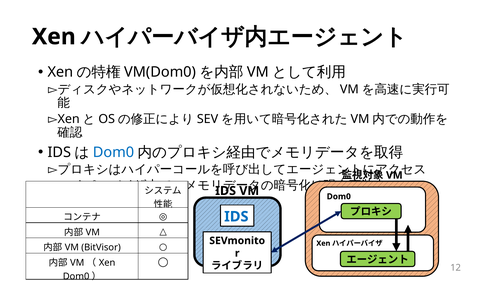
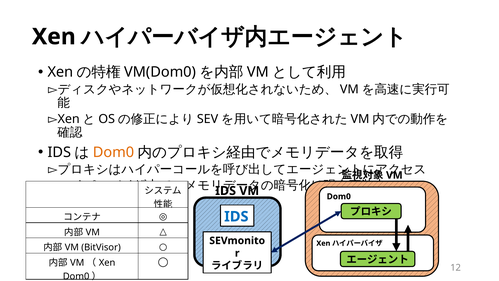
Dom0 at (113, 152) colour: blue -> orange
